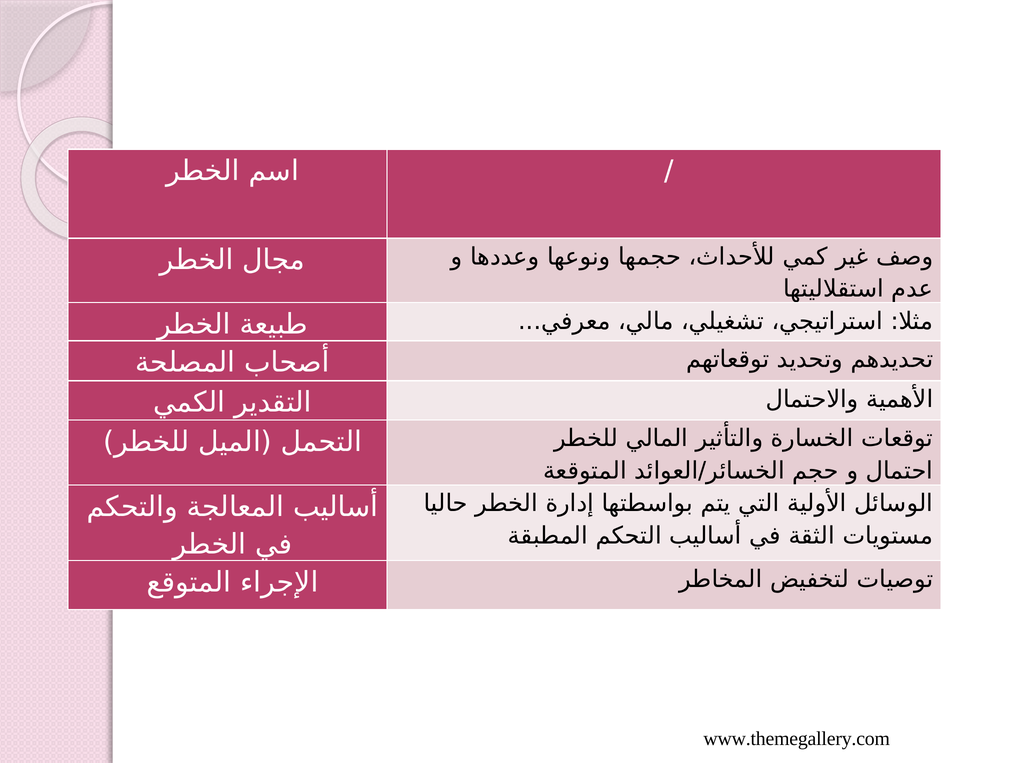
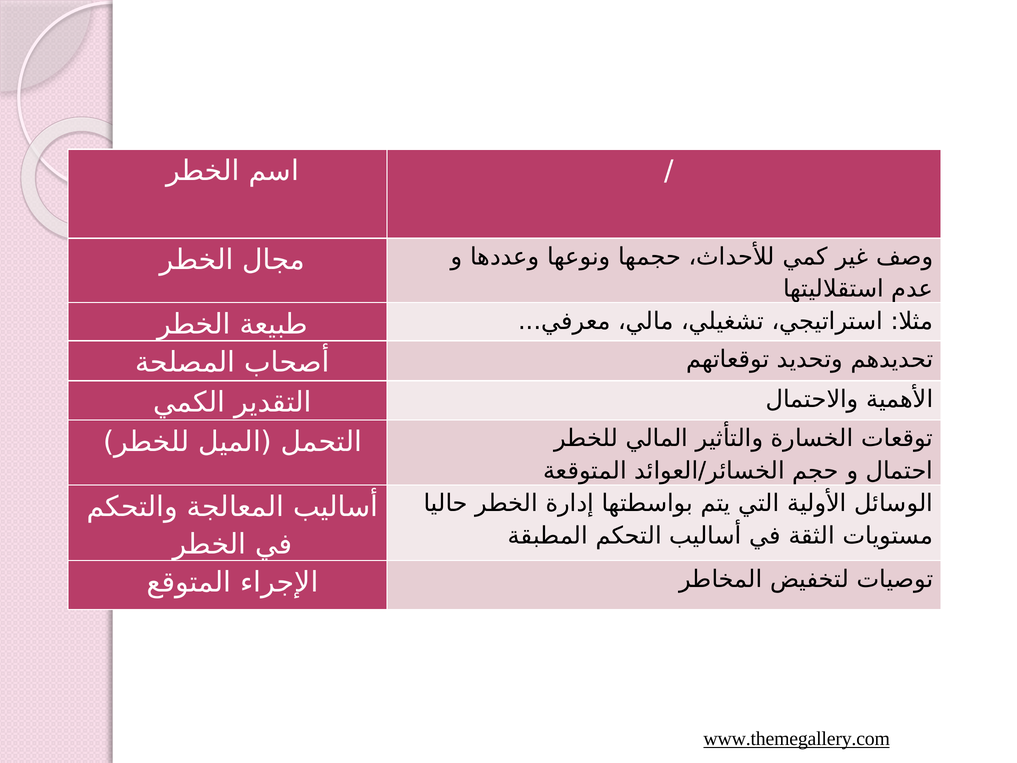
www.themegallery.com underline: none -> present
